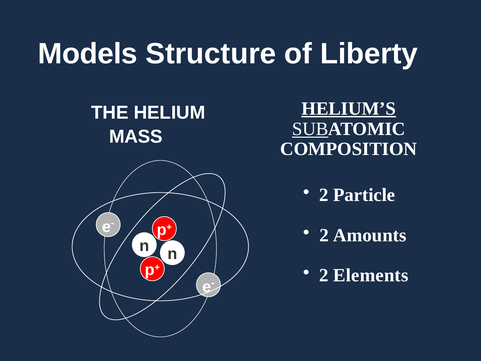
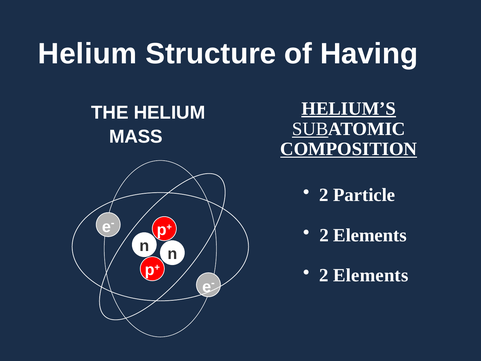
Models at (88, 54): Models -> Helium
Liberty: Liberty -> Having
COMPOSITION underline: none -> present
Amounts at (370, 235): Amounts -> Elements
